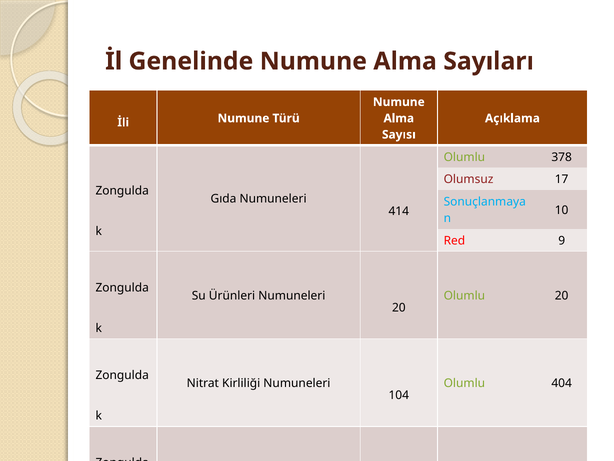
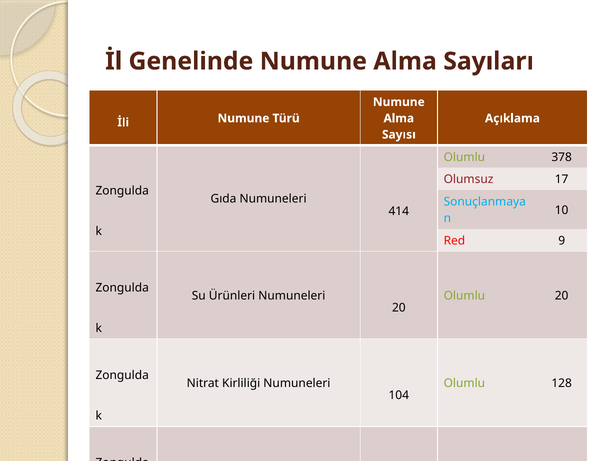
404: 404 -> 128
